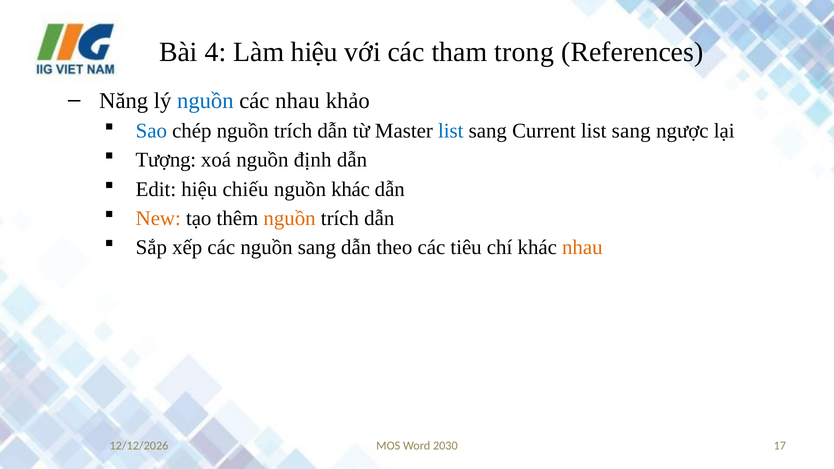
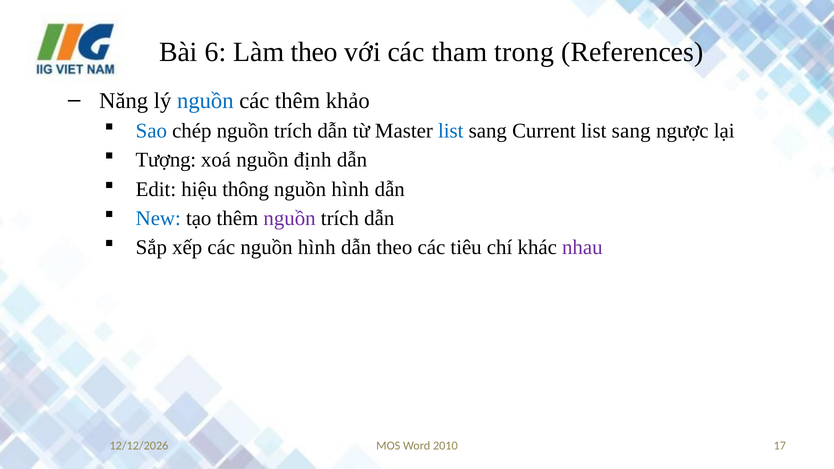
4: 4 -> 6
Làm hiệu: hiệu -> theo
các nhau: nhau -> thêm
chiếu: chiếu -> thông
khác at (351, 189): khác -> hình
New colour: orange -> blue
nguồn at (290, 218) colour: orange -> purple
các nguồn sang: sang -> hình
nhau at (582, 248) colour: orange -> purple
2030: 2030 -> 2010
